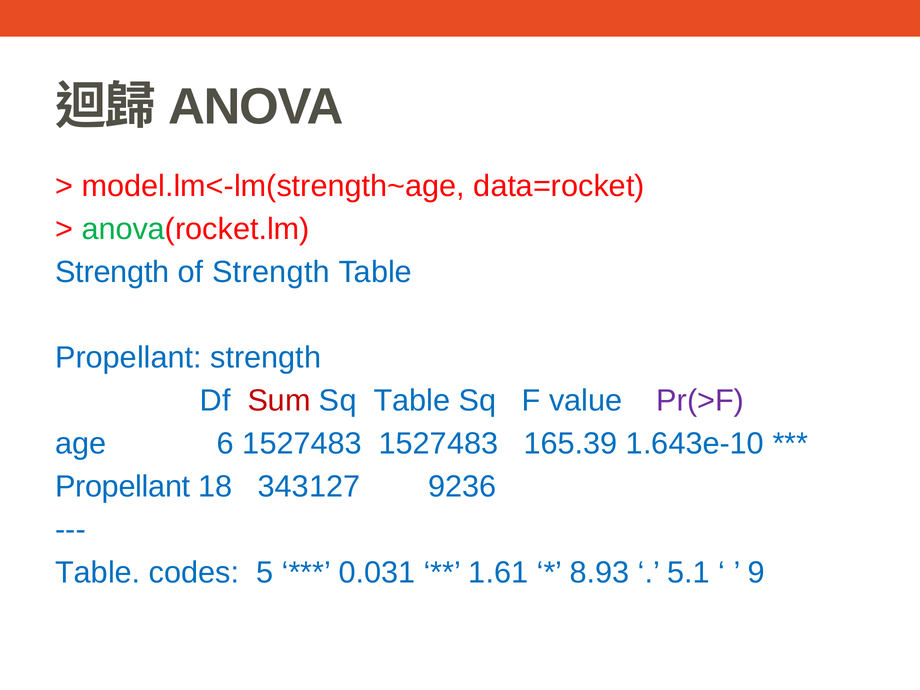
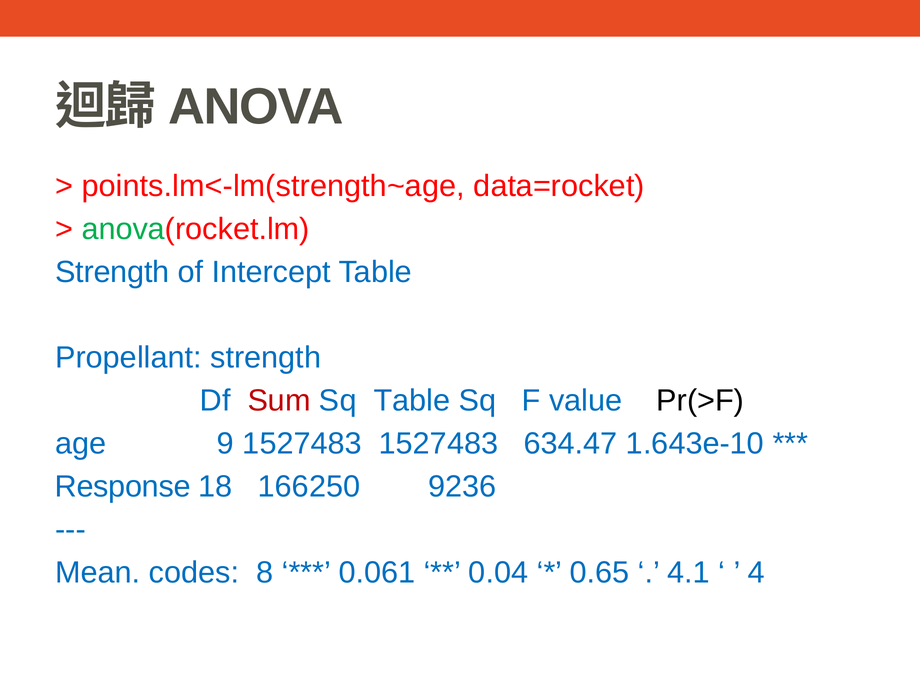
model.lm<-lm(strength~age: model.lm<-lm(strength~age -> points.lm<-lm(strength~age
of Strength: Strength -> Intercept
Pr(>F colour: purple -> black
6: 6 -> 9
165.39: 165.39 -> 634.47
Propellant at (123, 487): Propellant -> Response
343127: 343127 -> 166250
Table at (98, 572): Table -> Mean
5: 5 -> 8
0.031: 0.031 -> 0.061
1.61: 1.61 -> 0.04
8.93: 8.93 -> 0.65
5.1: 5.1 -> 4.1
9: 9 -> 4
